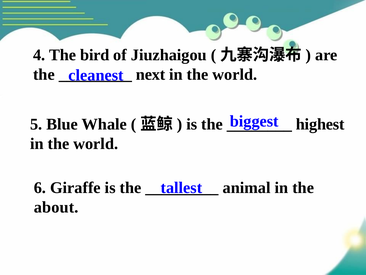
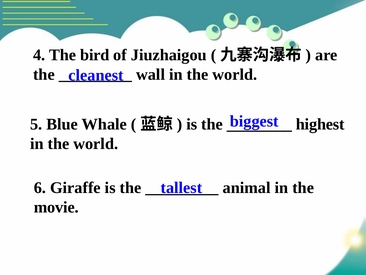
next: next -> wall
about: about -> movie
